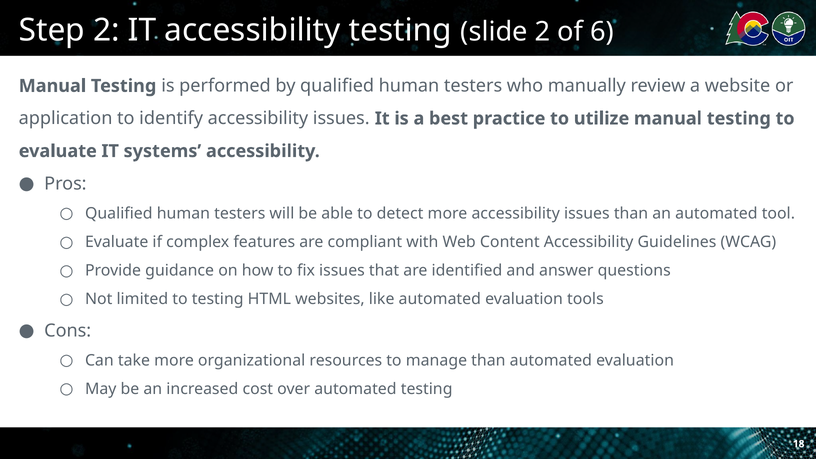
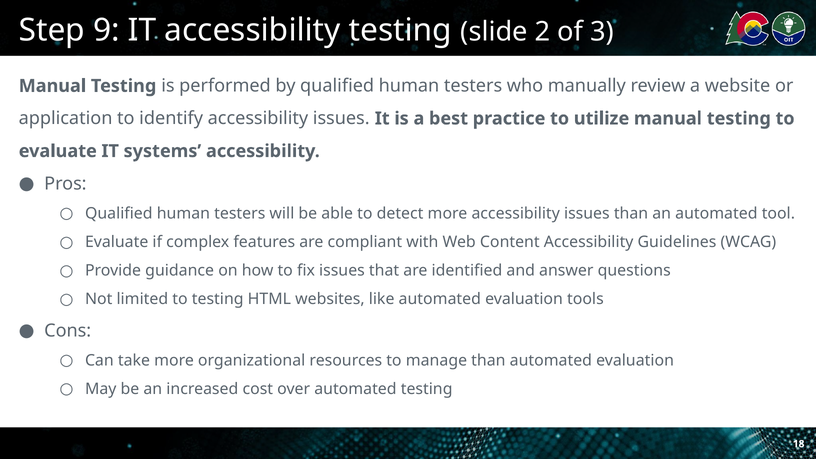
Step 2: 2 -> 9
6: 6 -> 3
